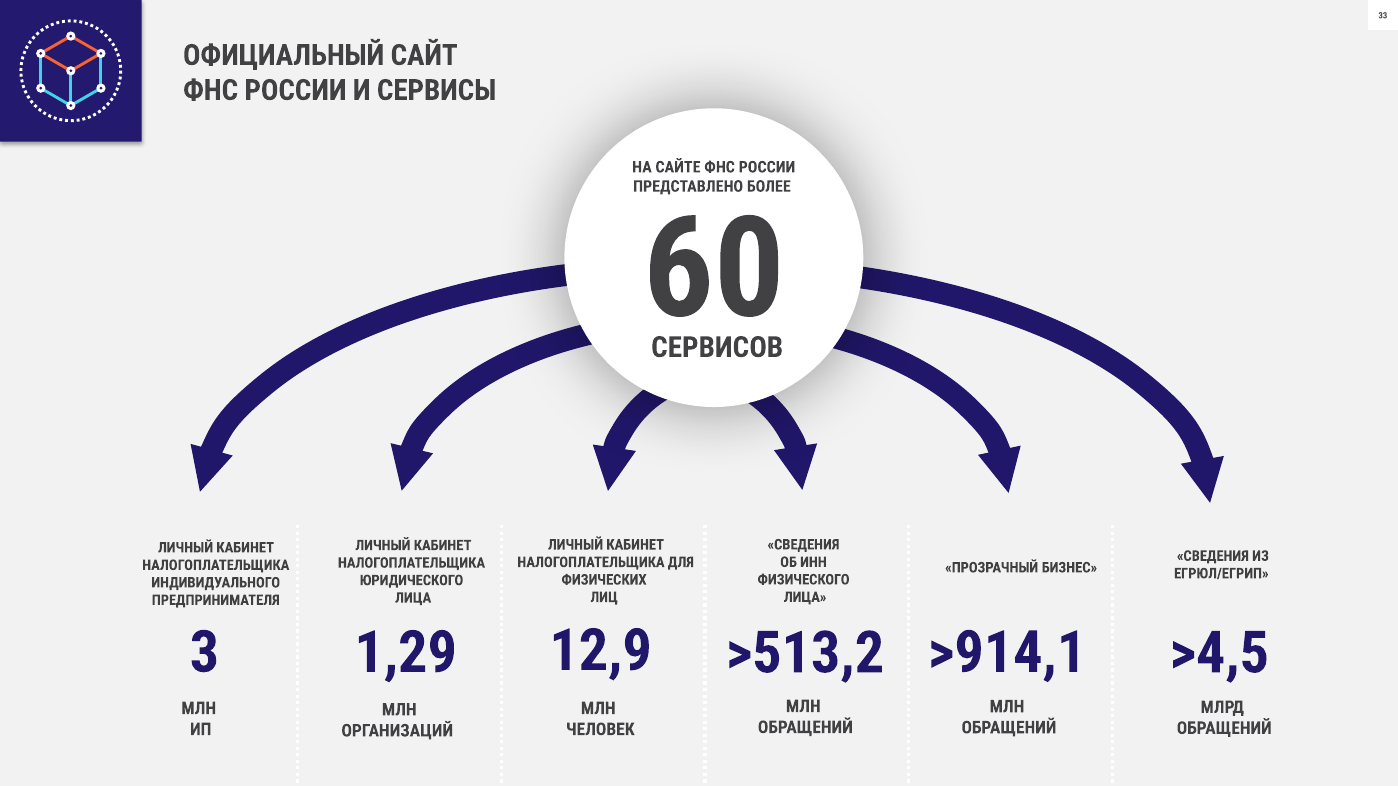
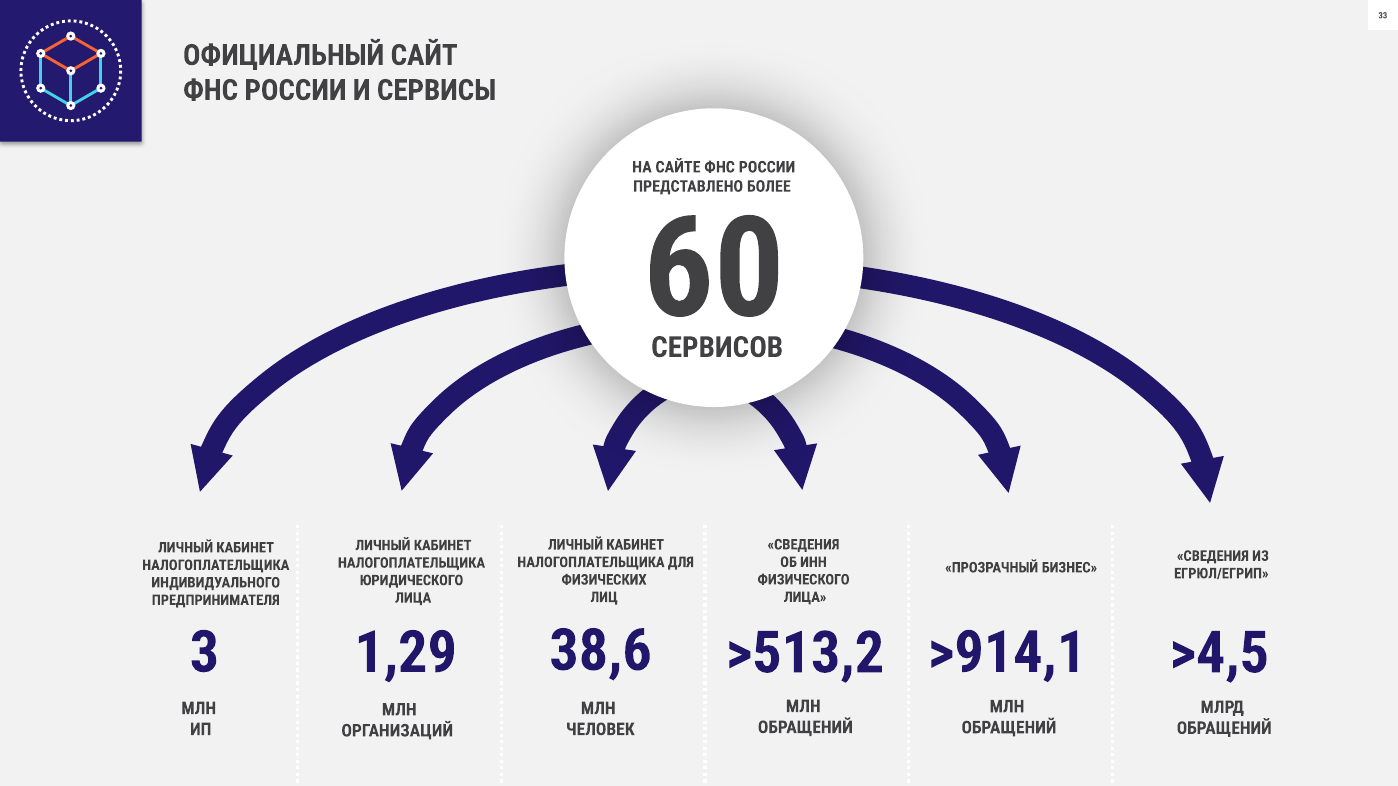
12,9: 12,9 -> 38,6
